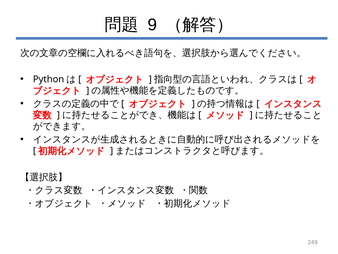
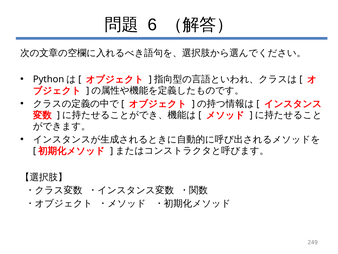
9: 9 -> 6
